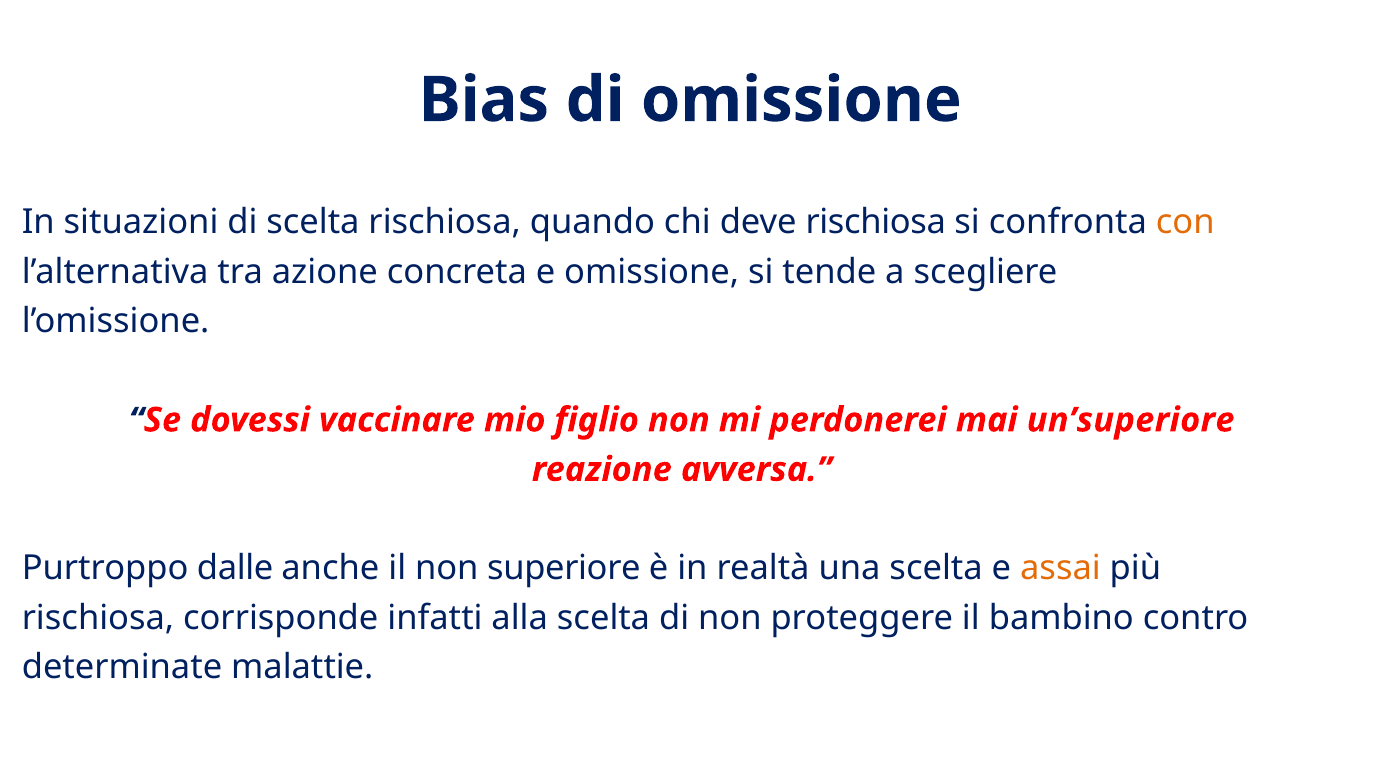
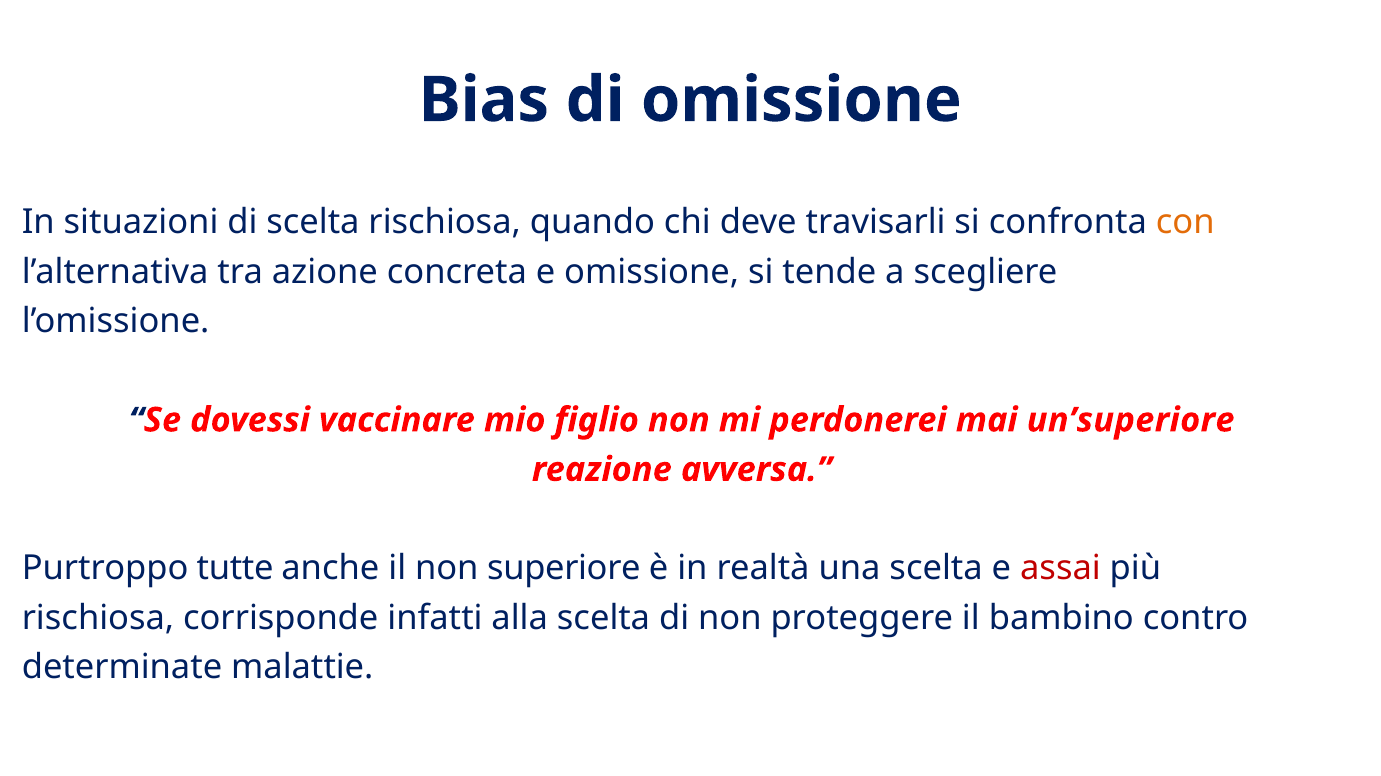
deve rischiosa: rischiosa -> travisarli
dalle: dalle -> tutte
assai colour: orange -> red
